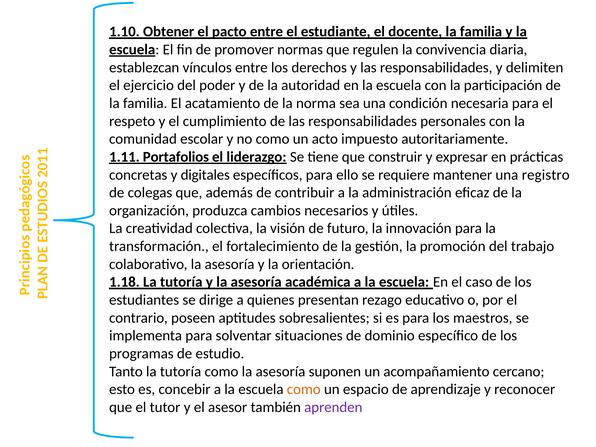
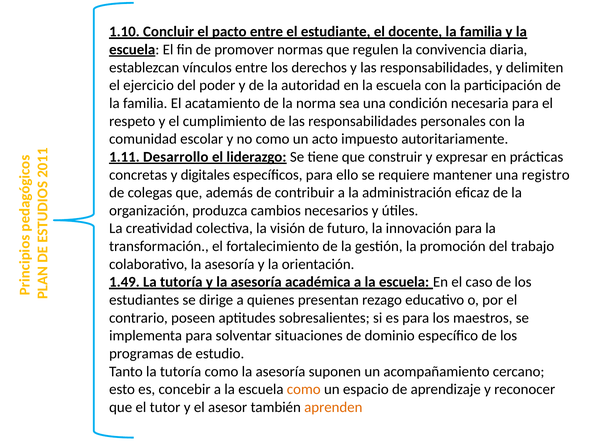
Obtener: Obtener -> Concluir
Portafolios: Portafolios -> Desarrollo
1.18: 1.18 -> 1.49
aprenden colour: purple -> orange
